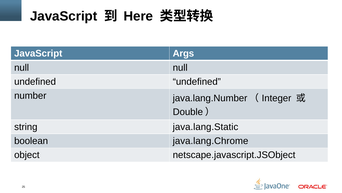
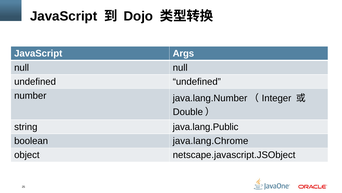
Here: Here -> Dojo
java.lang.Static: java.lang.Static -> java.lang.Public
